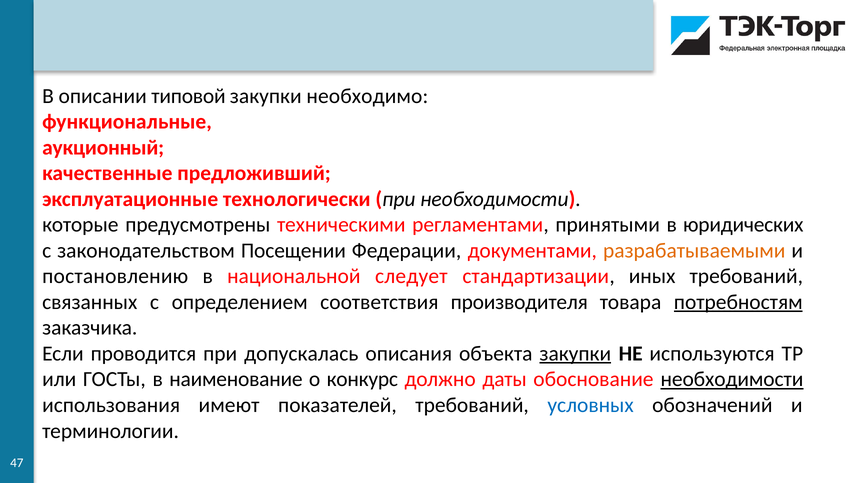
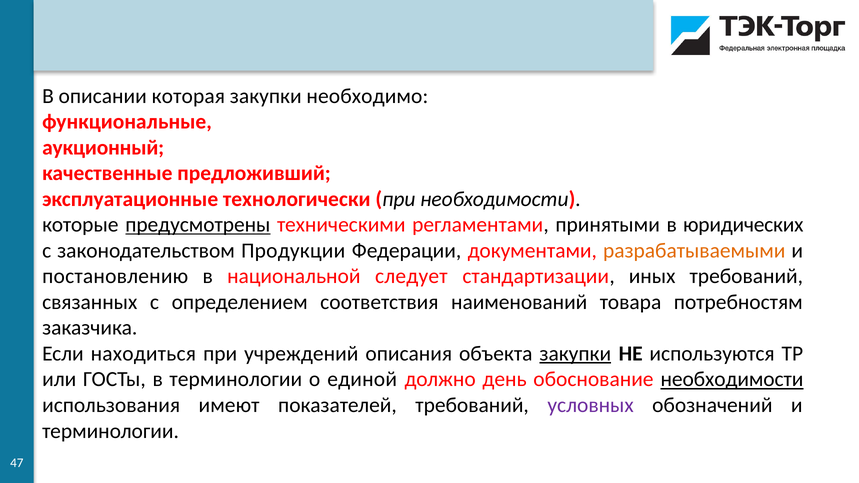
типовой: типовой -> которая
предусмотрены underline: none -> present
Посещении: Посещении -> Продукции
производителя: производителя -> наименований
потребностям underline: present -> none
проводится: проводится -> находиться
допускалась: допускалась -> учреждений
в наименование: наименование -> терминологии
конкурс: конкурс -> единой
даты: даты -> день
условных colour: blue -> purple
